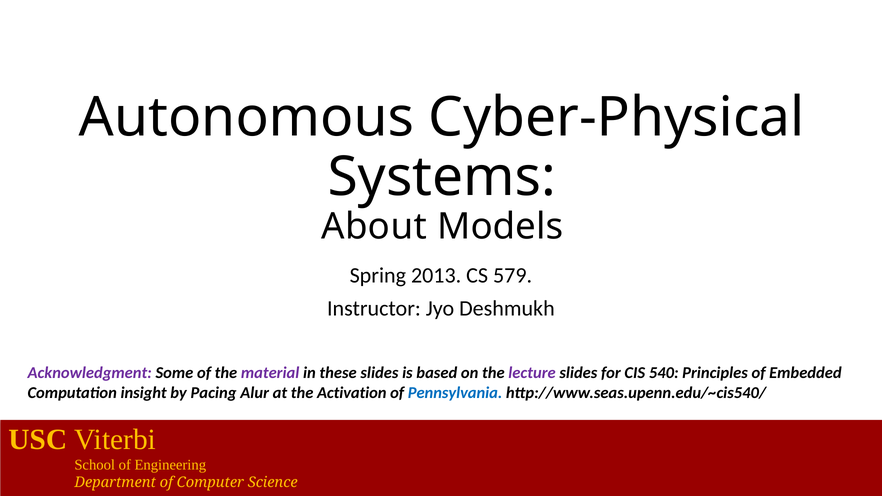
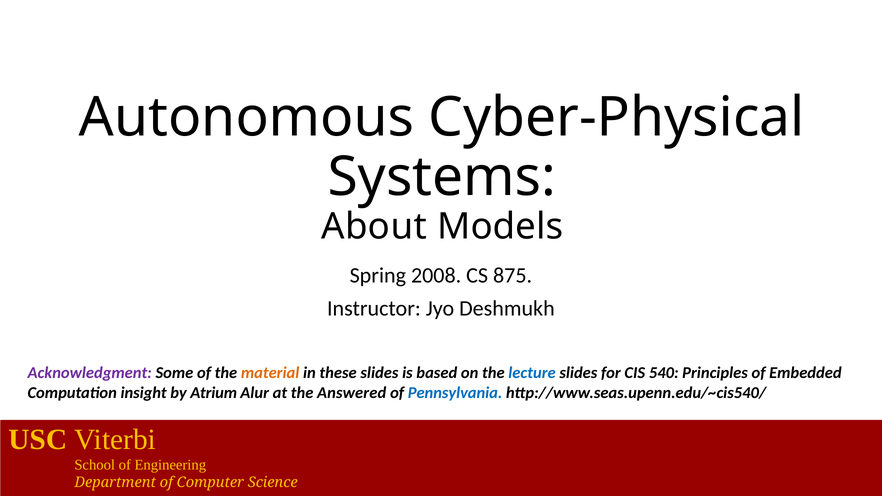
2013: 2013 -> 2008
579: 579 -> 875
material colour: purple -> orange
lecture colour: purple -> blue
Pacing: Pacing -> Atrium
Activation: Activation -> Answered
